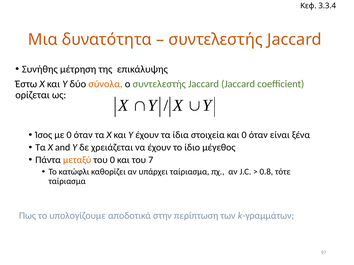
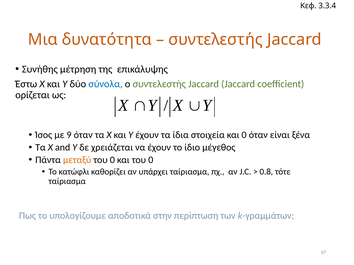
σύνολα colour: orange -> blue
με 0: 0 -> 9
και του 7: 7 -> 0
